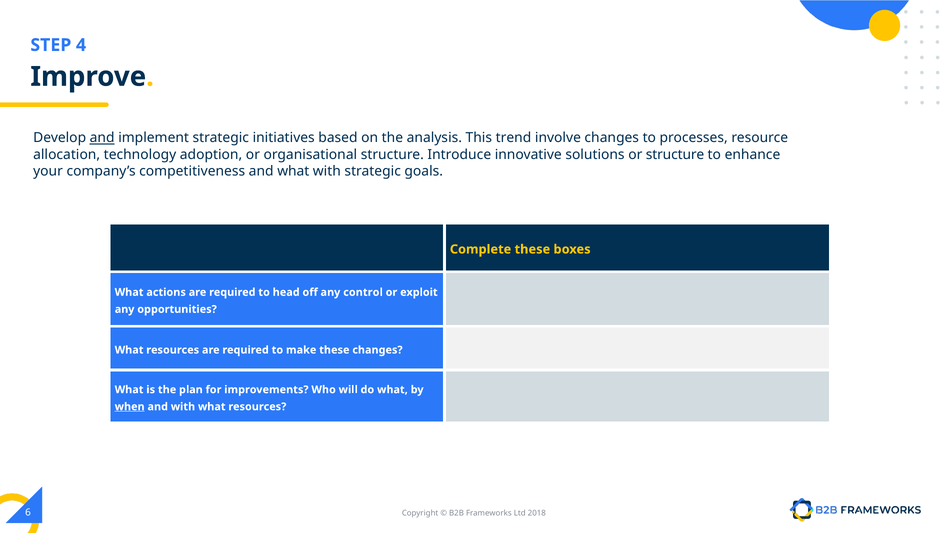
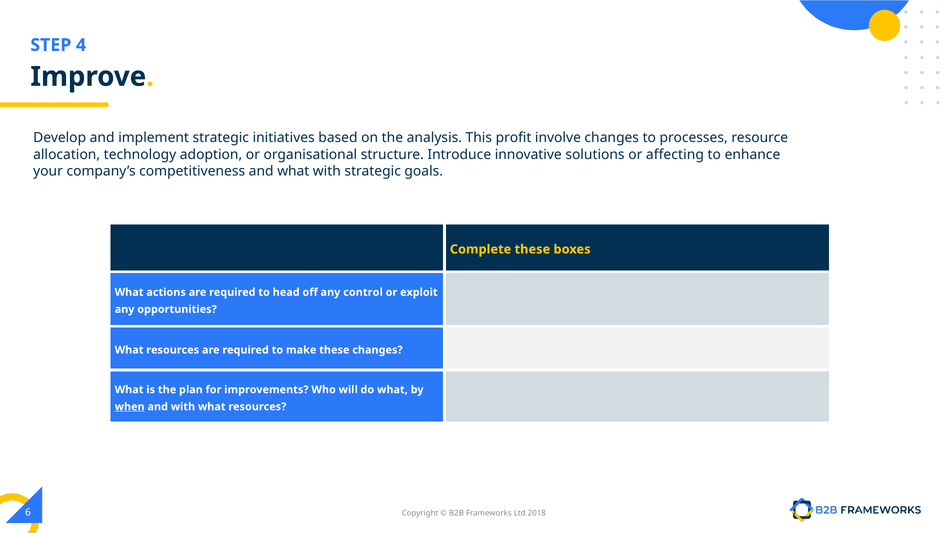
and at (102, 138) underline: present -> none
trend: trend -> profit
or structure: structure -> affecting
